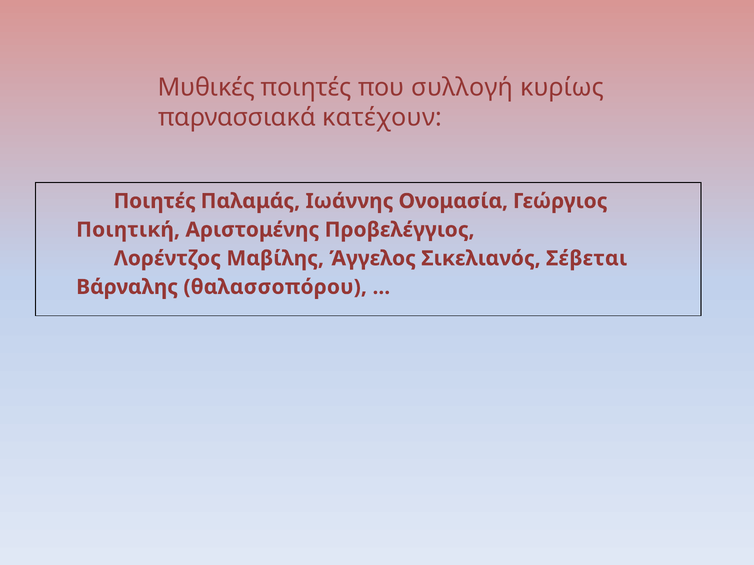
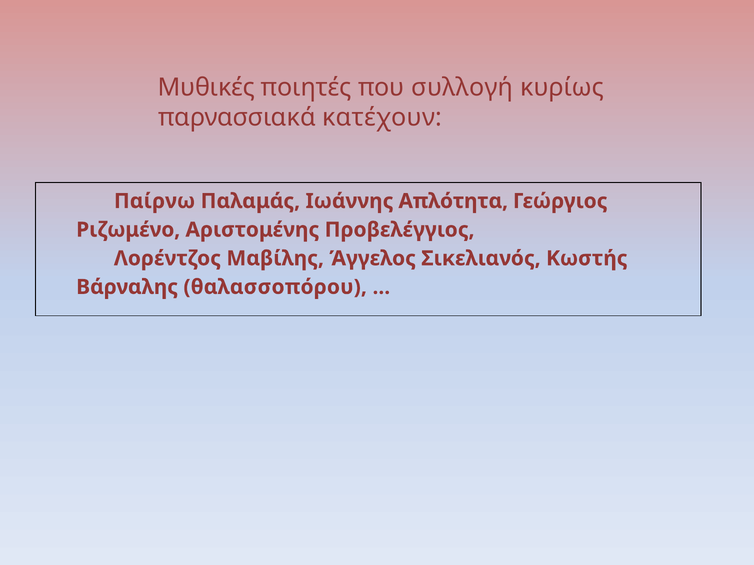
Ποιητές at (155, 201): Ποιητές -> Παίρνω
Ονομασία: Ονομασία -> Απλότητα
Ποιητική: Ποιητική -> Ριζωμένο
Σέβεται: Σέβεται -> Κωστής
